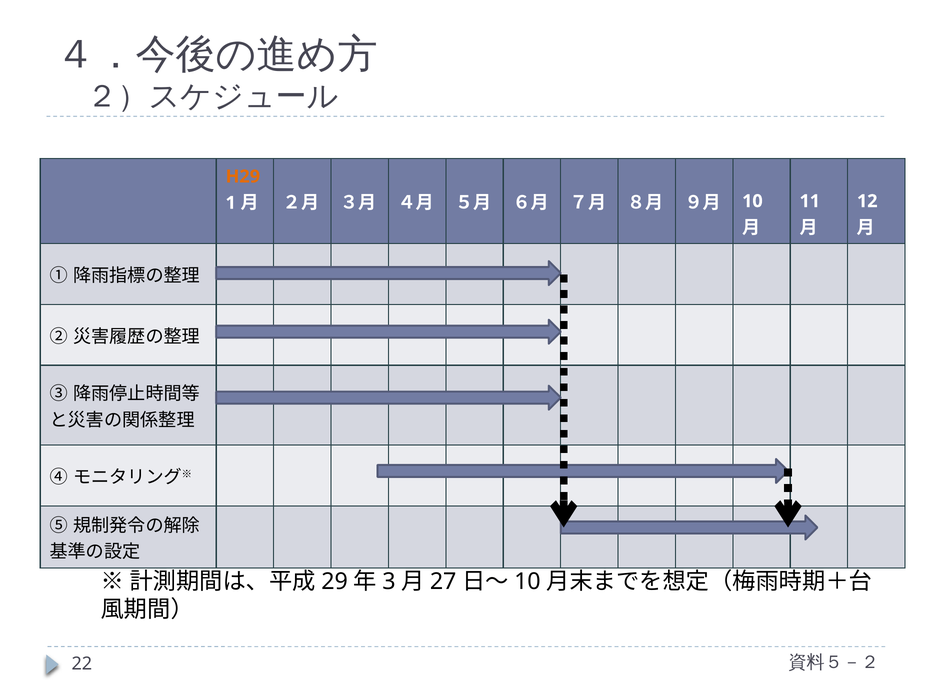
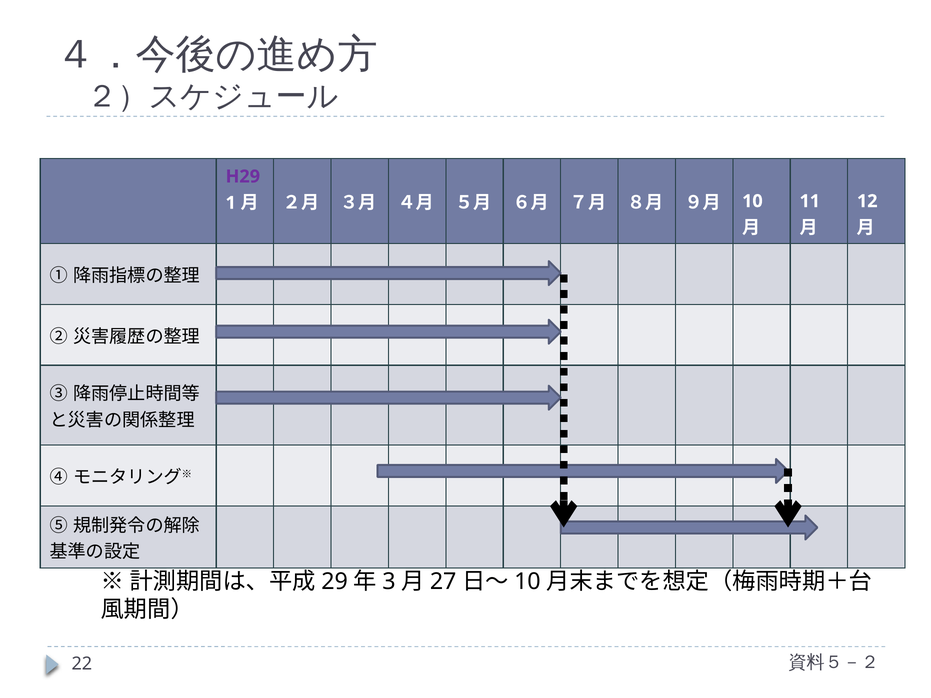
H29 colour: orange -> purple
